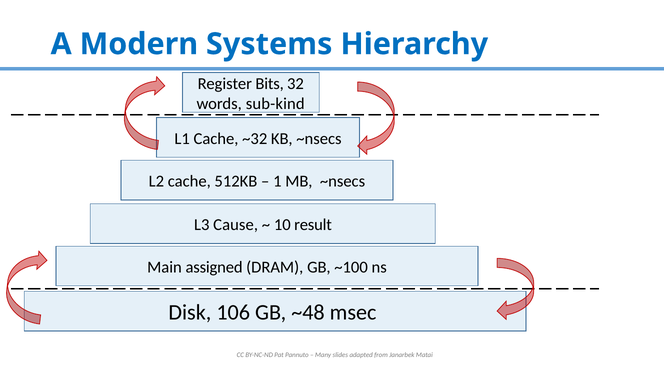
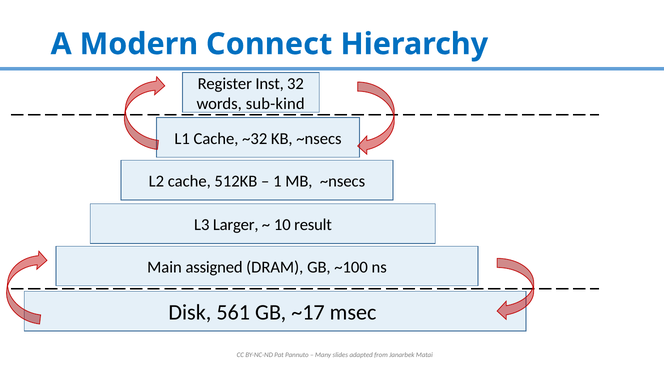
Systems: Systems -> Connect
Bits: Bits -> Inst
Cause: Cause -> Larger
106: 106 -> 561
~48: ~48 -> ~17
